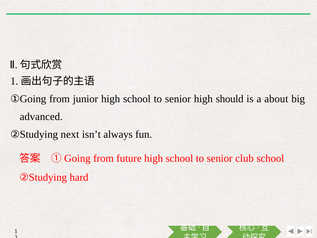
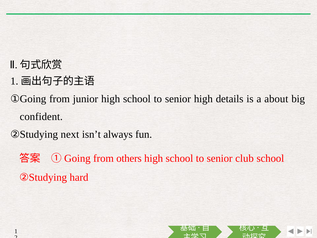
should: should -> details
advanced: advanced -> confident
future: future -> others
